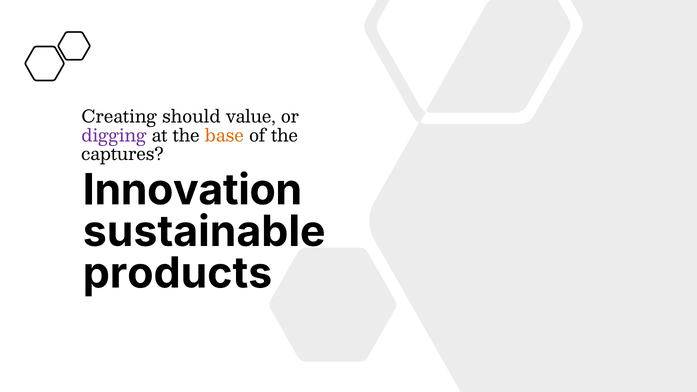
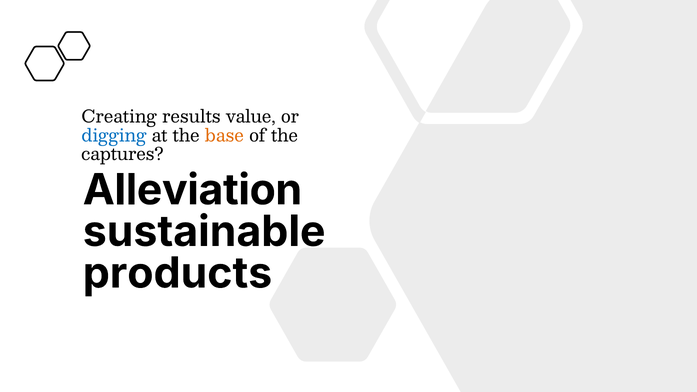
should: should -> results
digging colour: purple -> blue
Innovation: Innovation -> Alleviation
